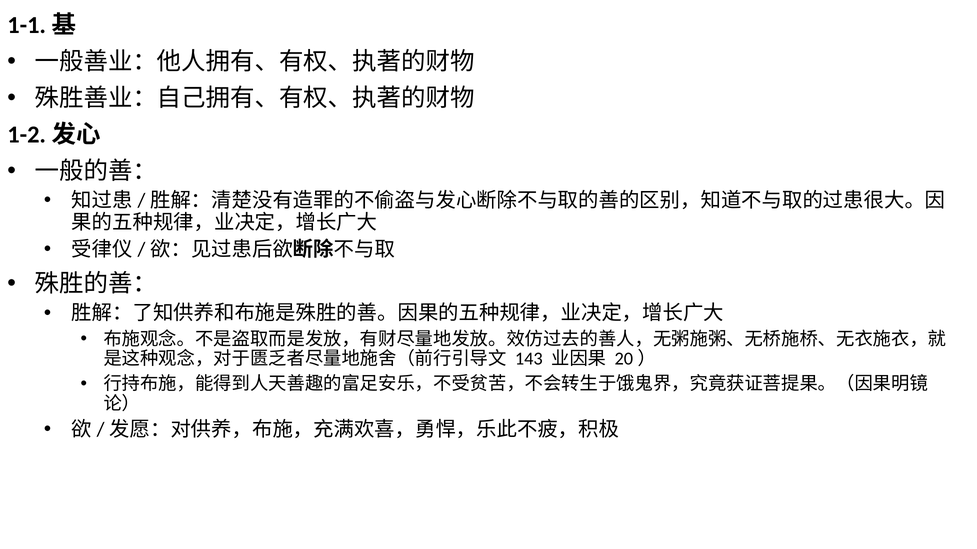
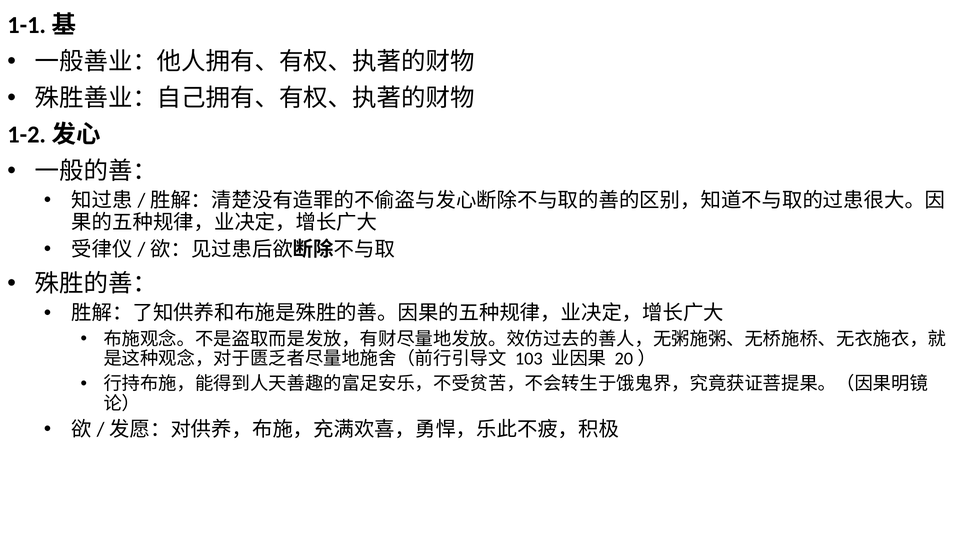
143: 143 -> 103
